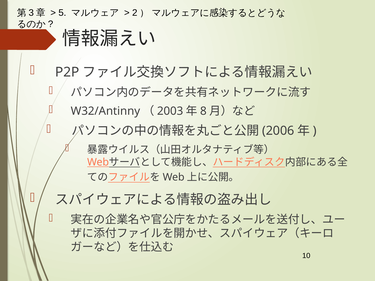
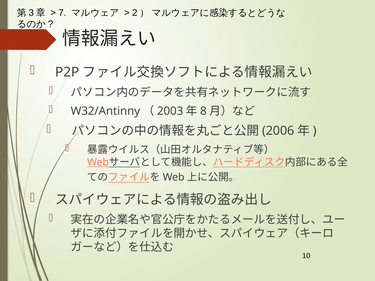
5: 5 -> 7
